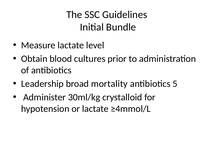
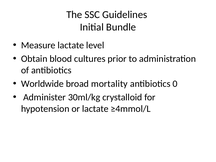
Leadership: Leadership -> Worldwide
5: 5 -> 0
